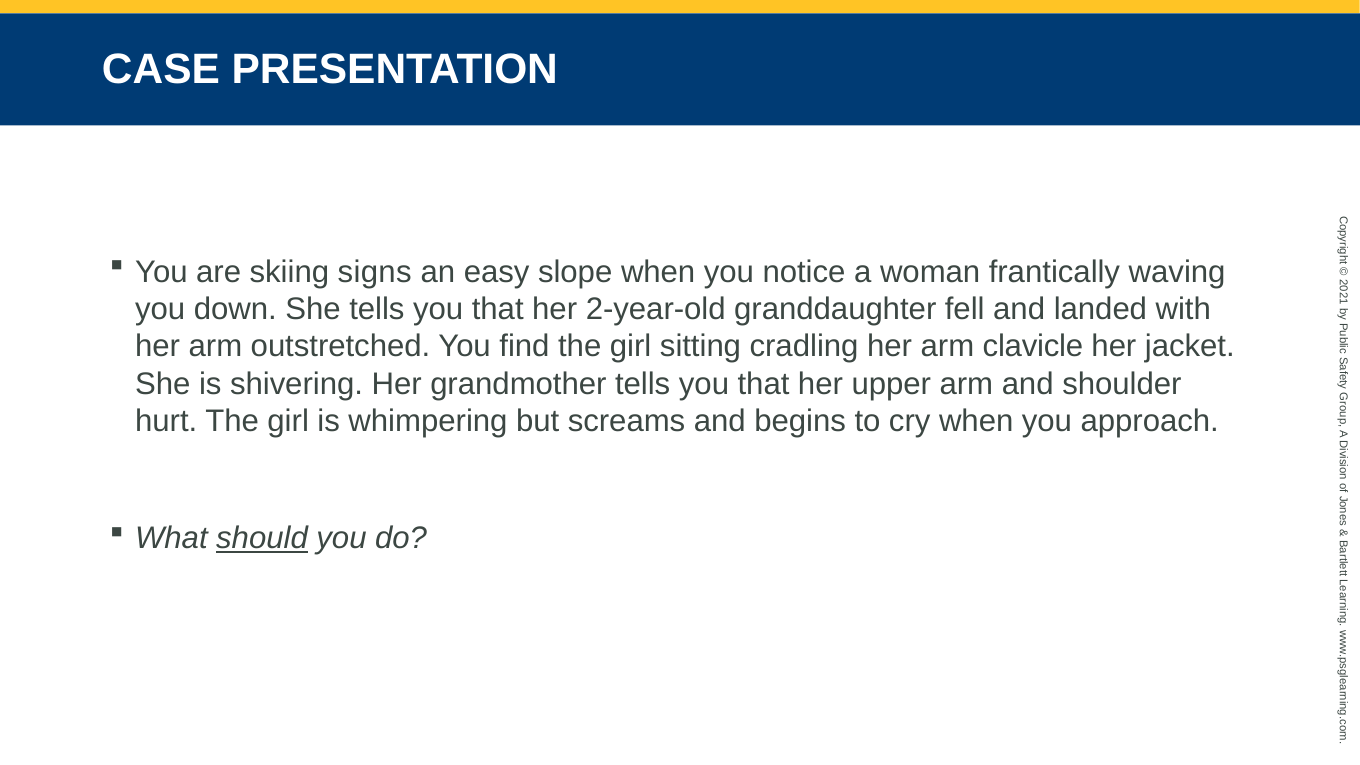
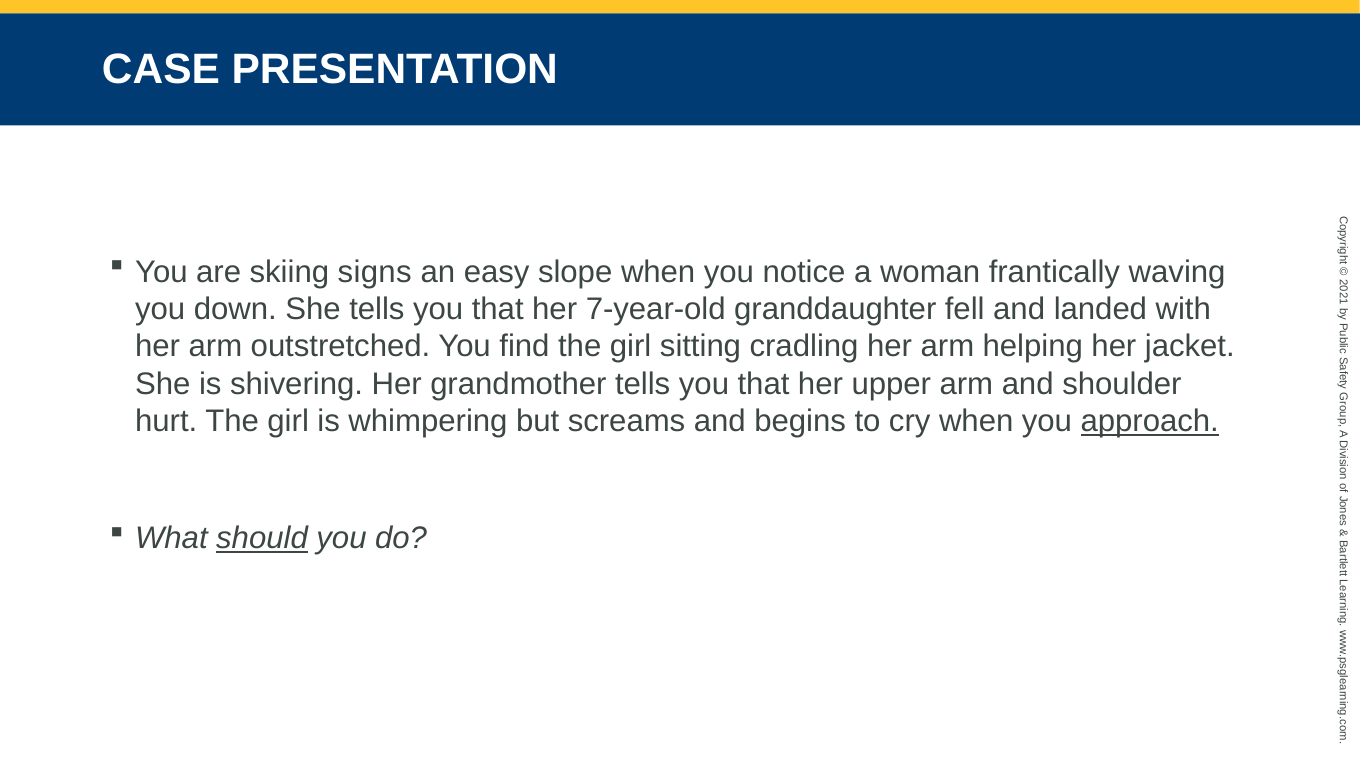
2-year-old: 2-year-old -> 7-year-old
clavicle: clavicle -> helping
approach underline: none -> present
